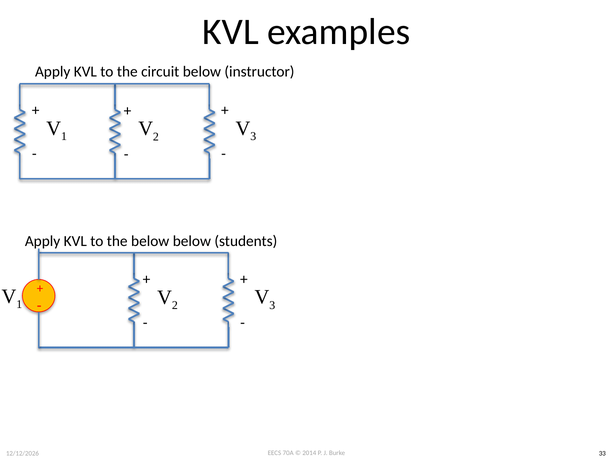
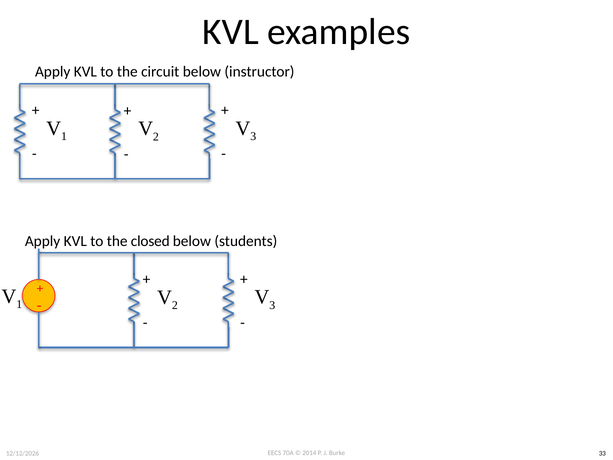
the below: below -> closed
